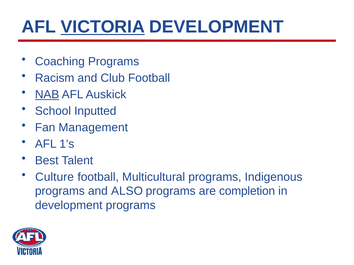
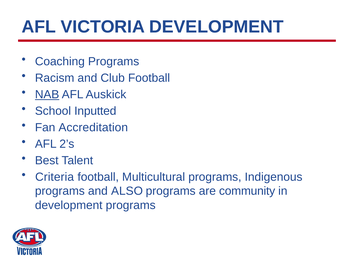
VICTORIA underline: present -> none
Management: Management -> Accreditation
1’s: 1’s -> 2’s
Culture: Culture -> Criteria
completion: completion -> community
